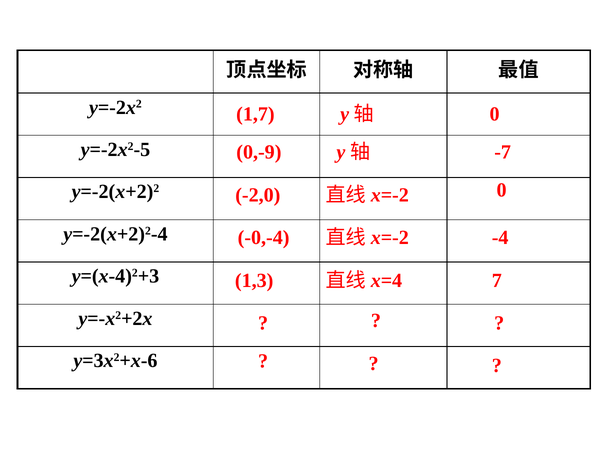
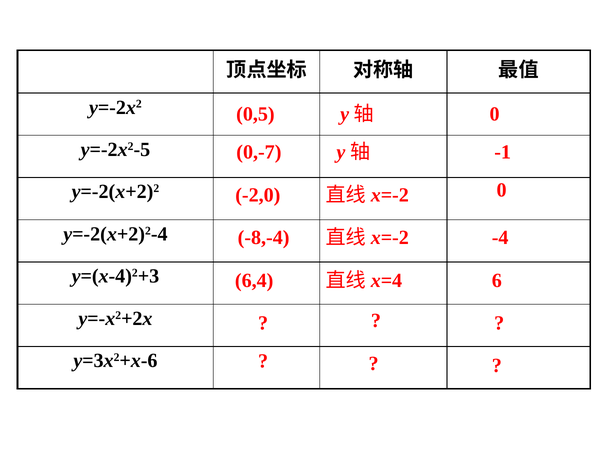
1,7: 1,7 -> 0,5
0,-9: 0,-9 -> 0,-7
-7: -7 -> -1
-0,-4: -0,-4 -> -8,-4
1,3: 1,3 -> 6,4
7: 7 -> 6
